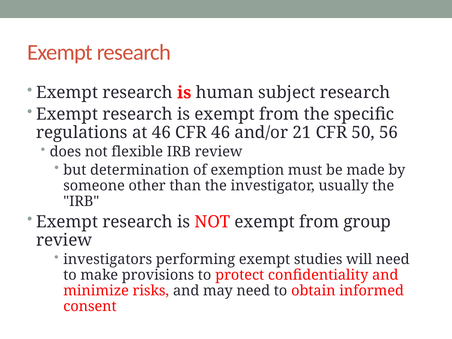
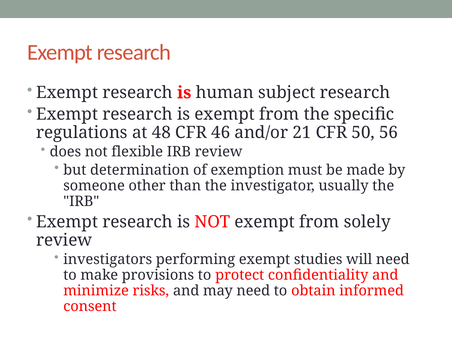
at 46: 46 -> 48
group: group -> solely
